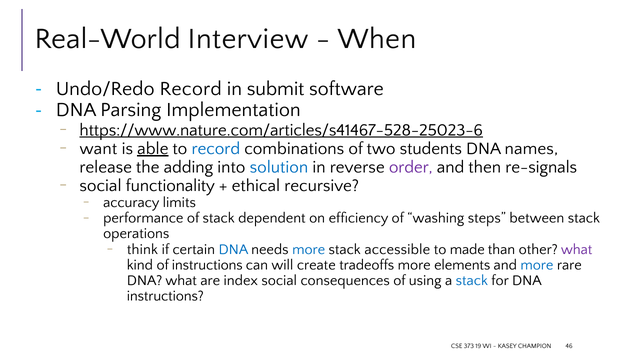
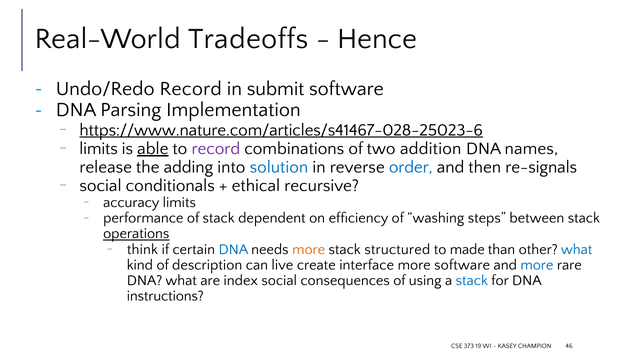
Interview: Interview -> Tradeoffs
When: When -> Hence
https://www.nature.com/articles/s41467-528-25023-6: https://www.nature.com/articles/s41467-528-25023-6 -> https://www.nature.com/articles/s41467-028-25023-6
want at (98, 148): want -> limits
record at (216, 148) colour: blue -> purple
students: students -> addition
order colour: purple -> blue
functionality: functionality -> conditionals
operations underline: none -> present
more at (309, 249) colour: blue -> orange
accessible: accessible -> structured
what at (577, 249) colour: purple -> blue
of instructions: instructions -> description
will: will -> live
tradeoffs: tradeoffs -> interface
more elements: elements -> software
